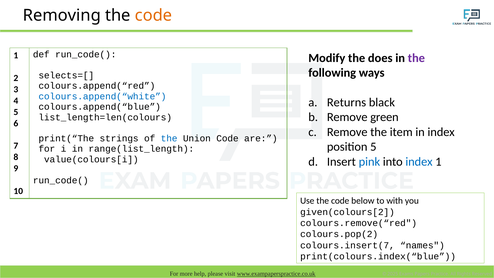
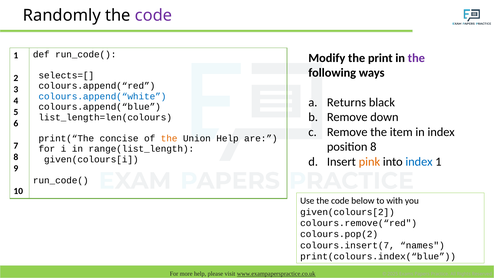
Removing: Removing -> Randomly
code at (153, 16) colour: orange -> purple
does: does -> print
green: green -> down
strings: strings -> concise
the at (169, 138) colour: blue -> orange
Union Code: Code -> Help
position 5: 5 -> 8
value(colours[i: value(colours[i -> given(colours[i
pink colour: blue -> orange
